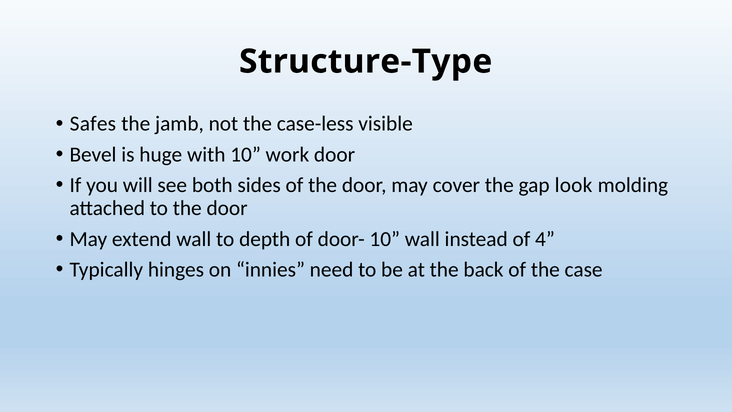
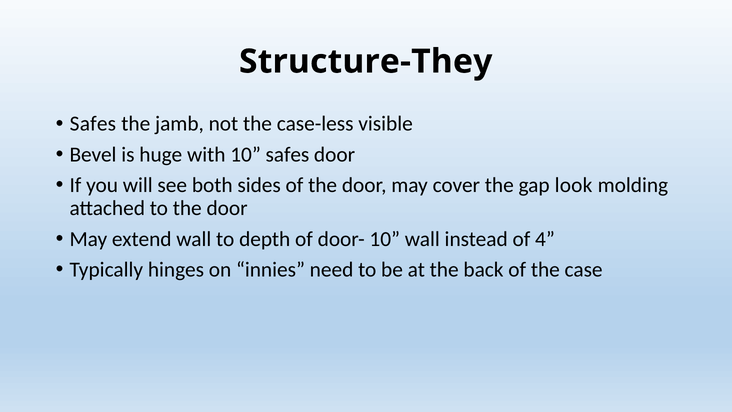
Structure-Type: Structure-Type -> Structure-They
10 work: work -> safes
